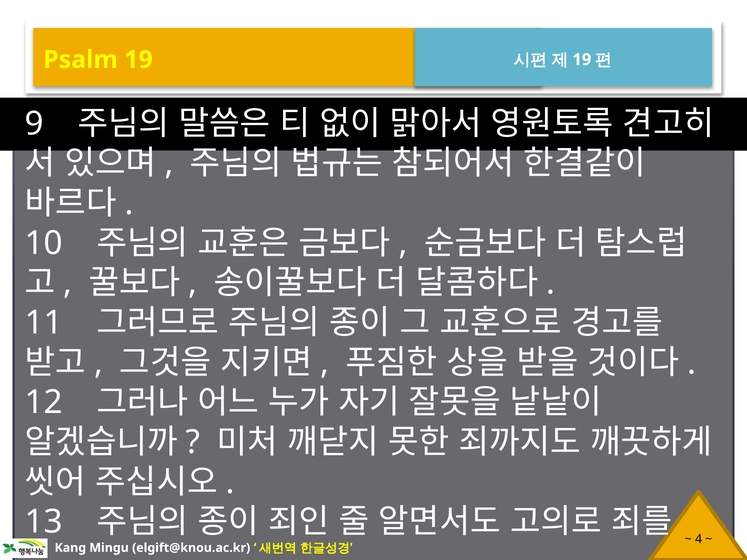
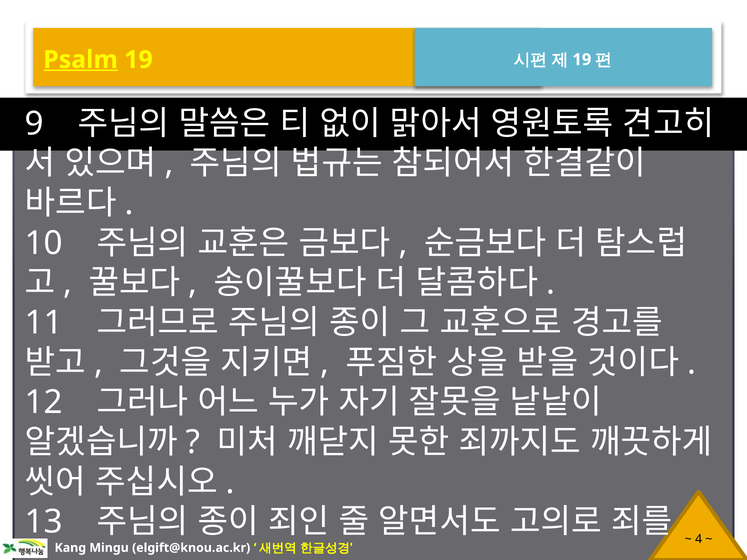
Psalm underline: none -> present
